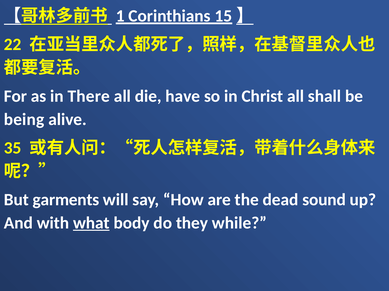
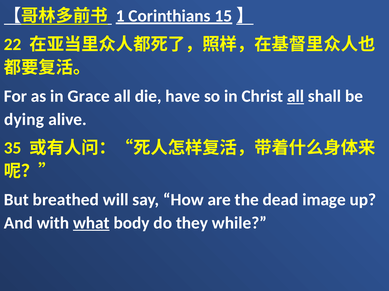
There: There -> Grace
all at (296, 97) underline: none -> present
being: being -> dying
garments: garments -> breathed
sound: sound -> image
